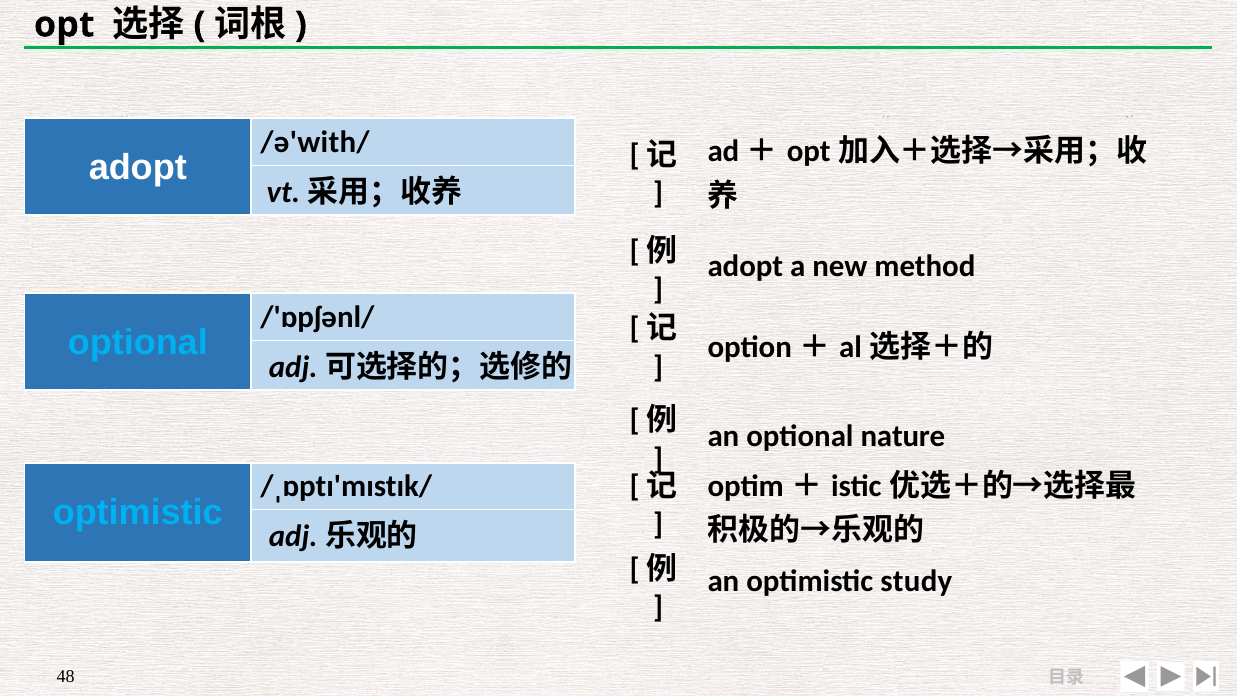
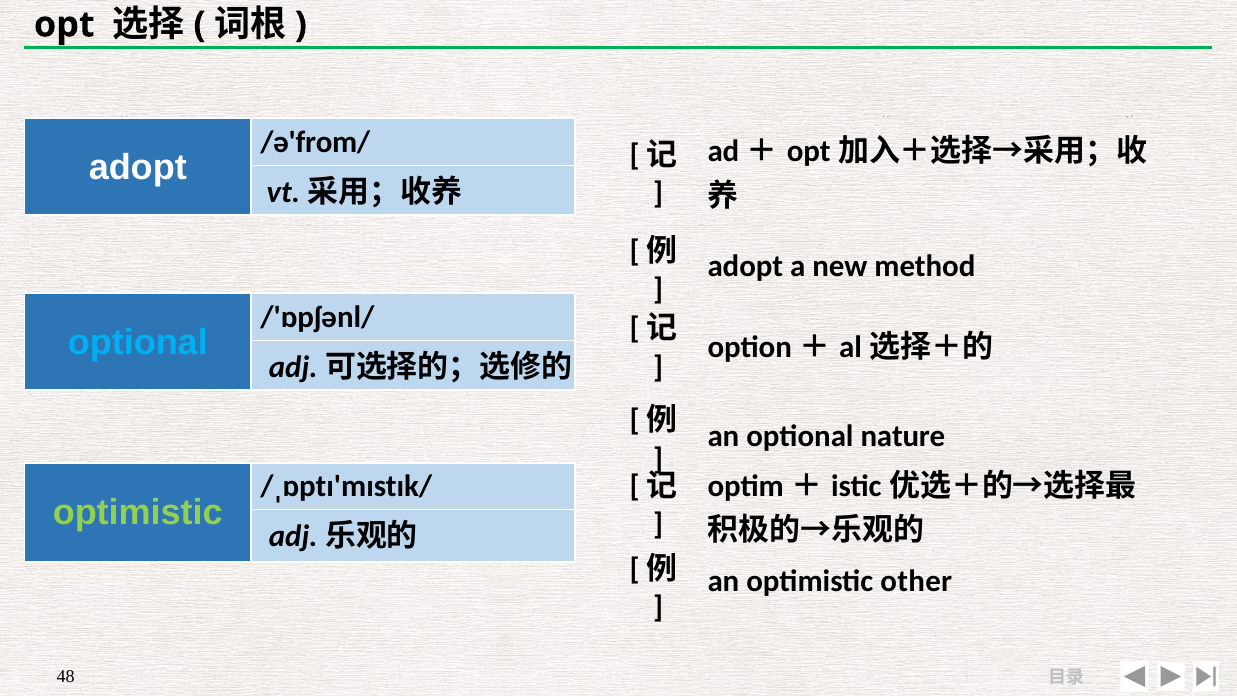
/ə'with/: /ə'with/ -> /ə'from/
optimistic at (138, 513) colour: light blue -> light green
study: study -> other
